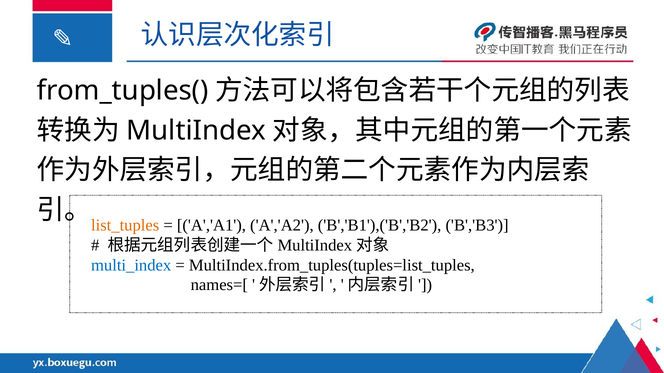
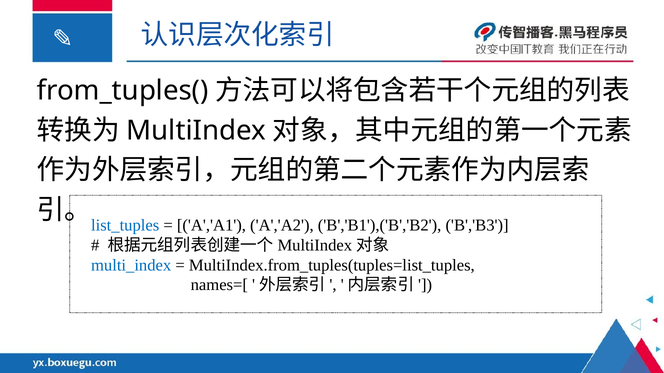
list_tuples colour: orange -> blue
